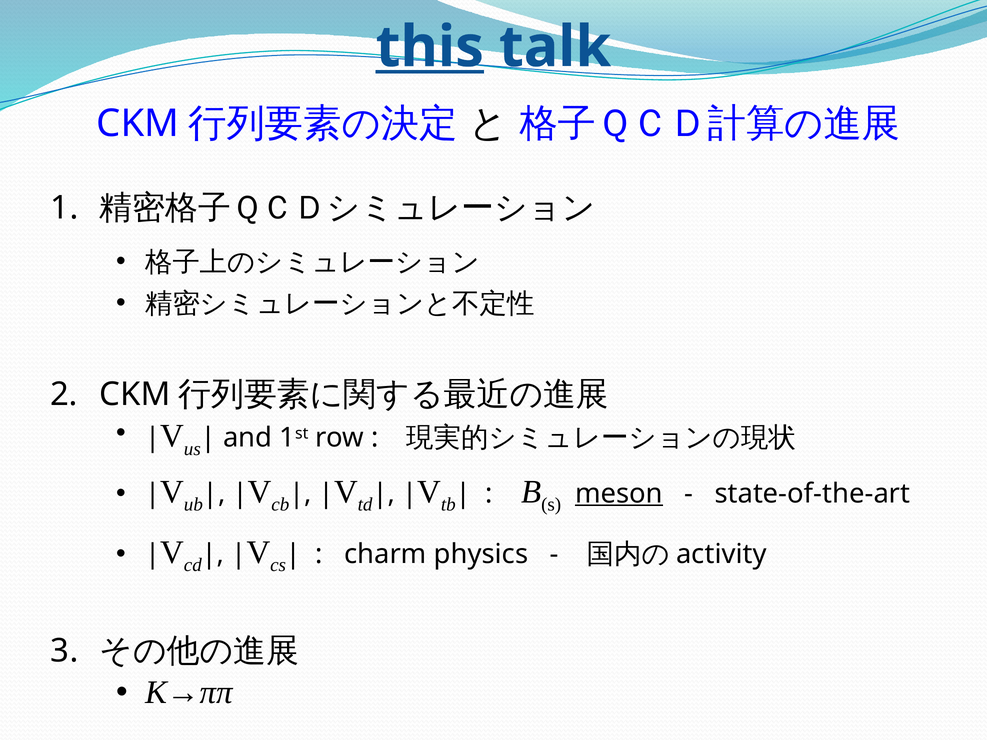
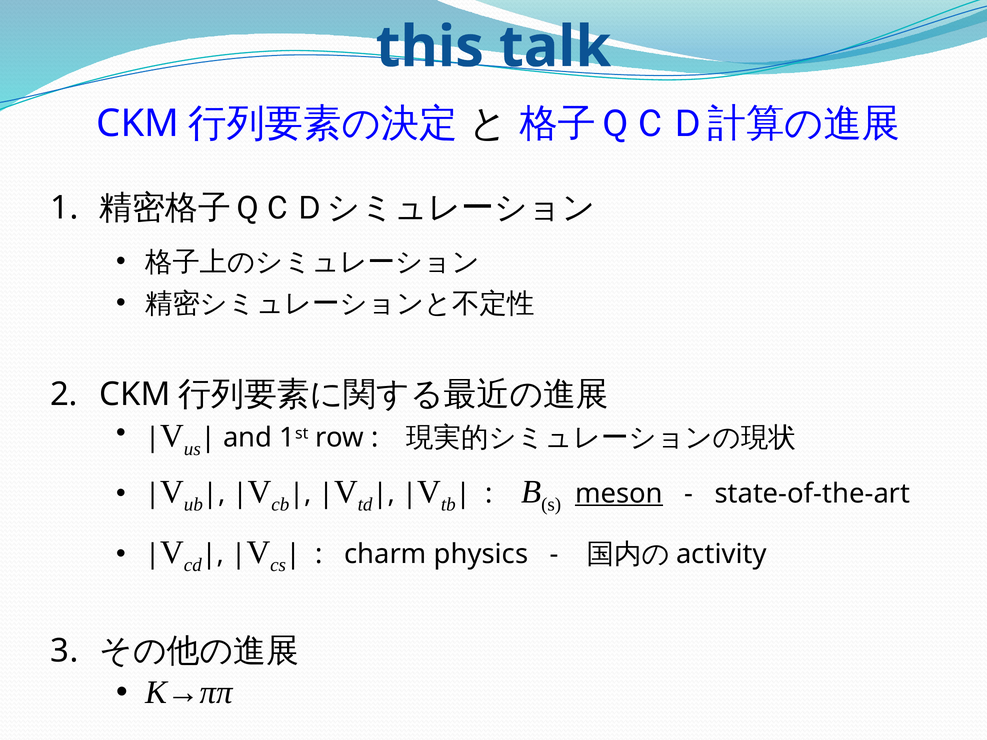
this underline: present -> none
